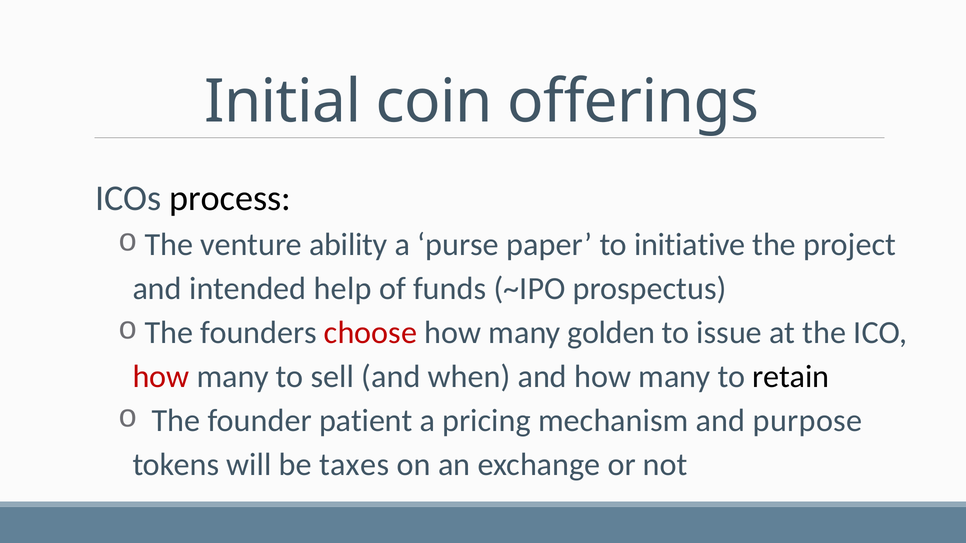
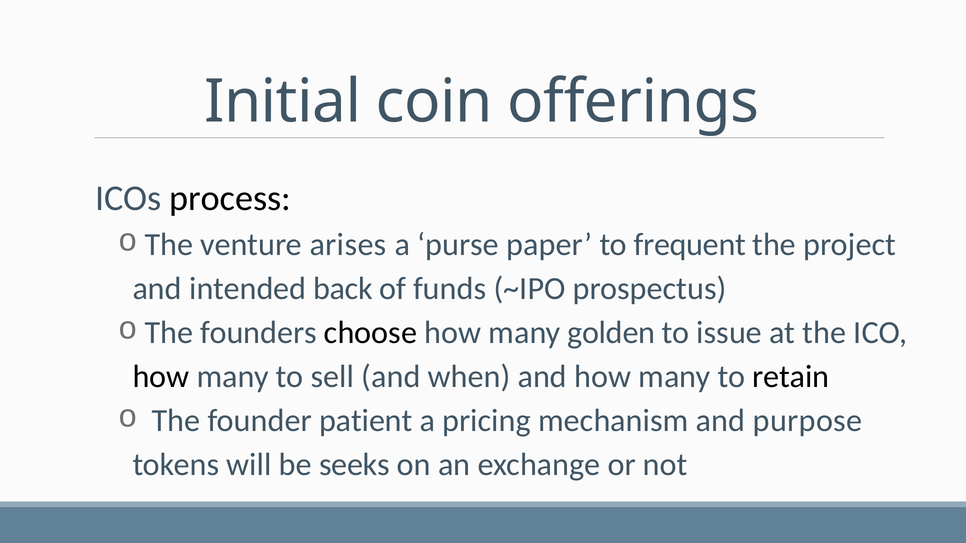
ability: ability -> arises
initiative: initiative -> frequent
help: help -> back
choose colour: red -> black
how at (161, 377) colour: red -> black
taxes: taxes -> seeks
